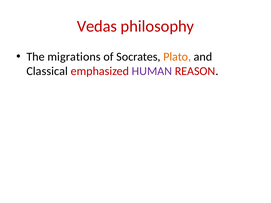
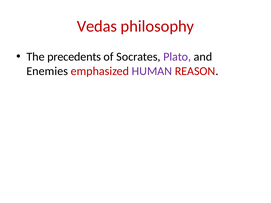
migrations: migrations -> precedents
Plato colour: orange -> purple
Classical: Classical -> Enemies
